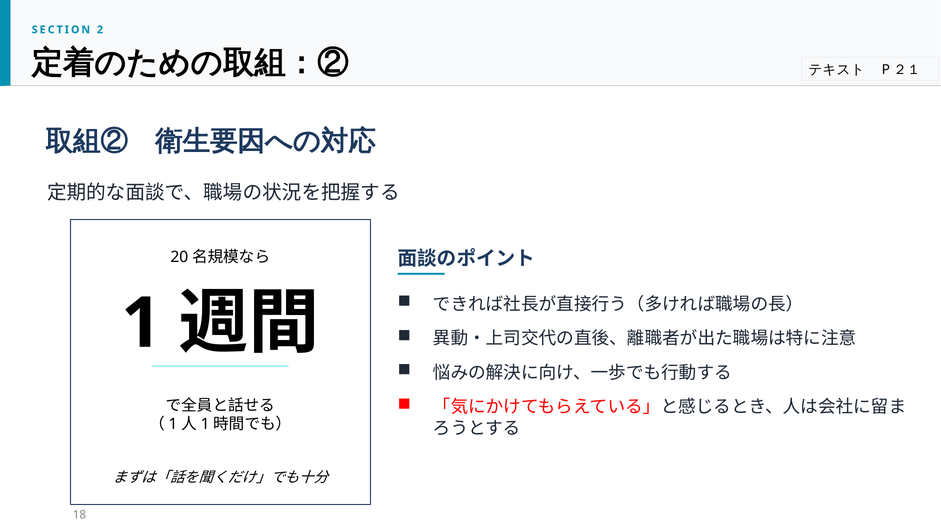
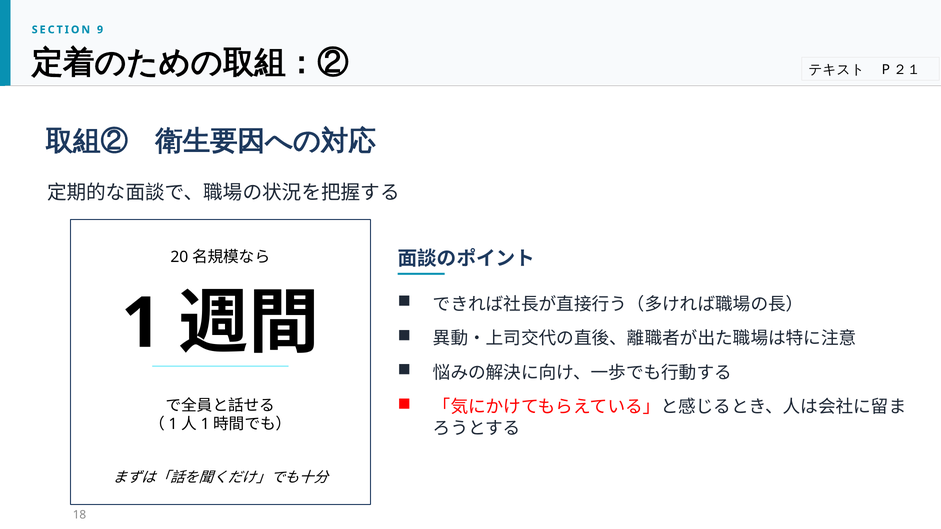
2: 2 -> 9
